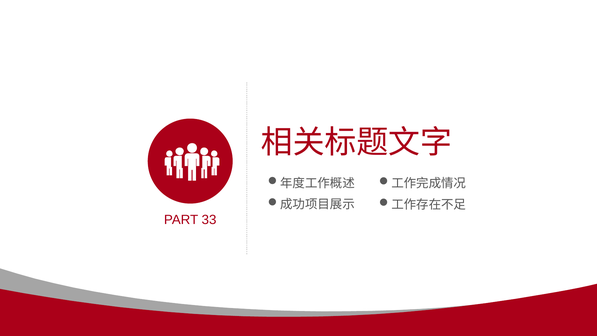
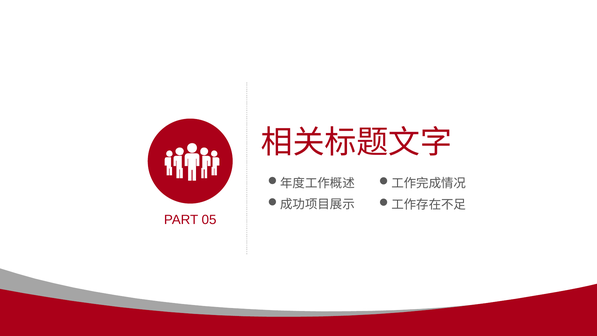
33: 33 -> 05
